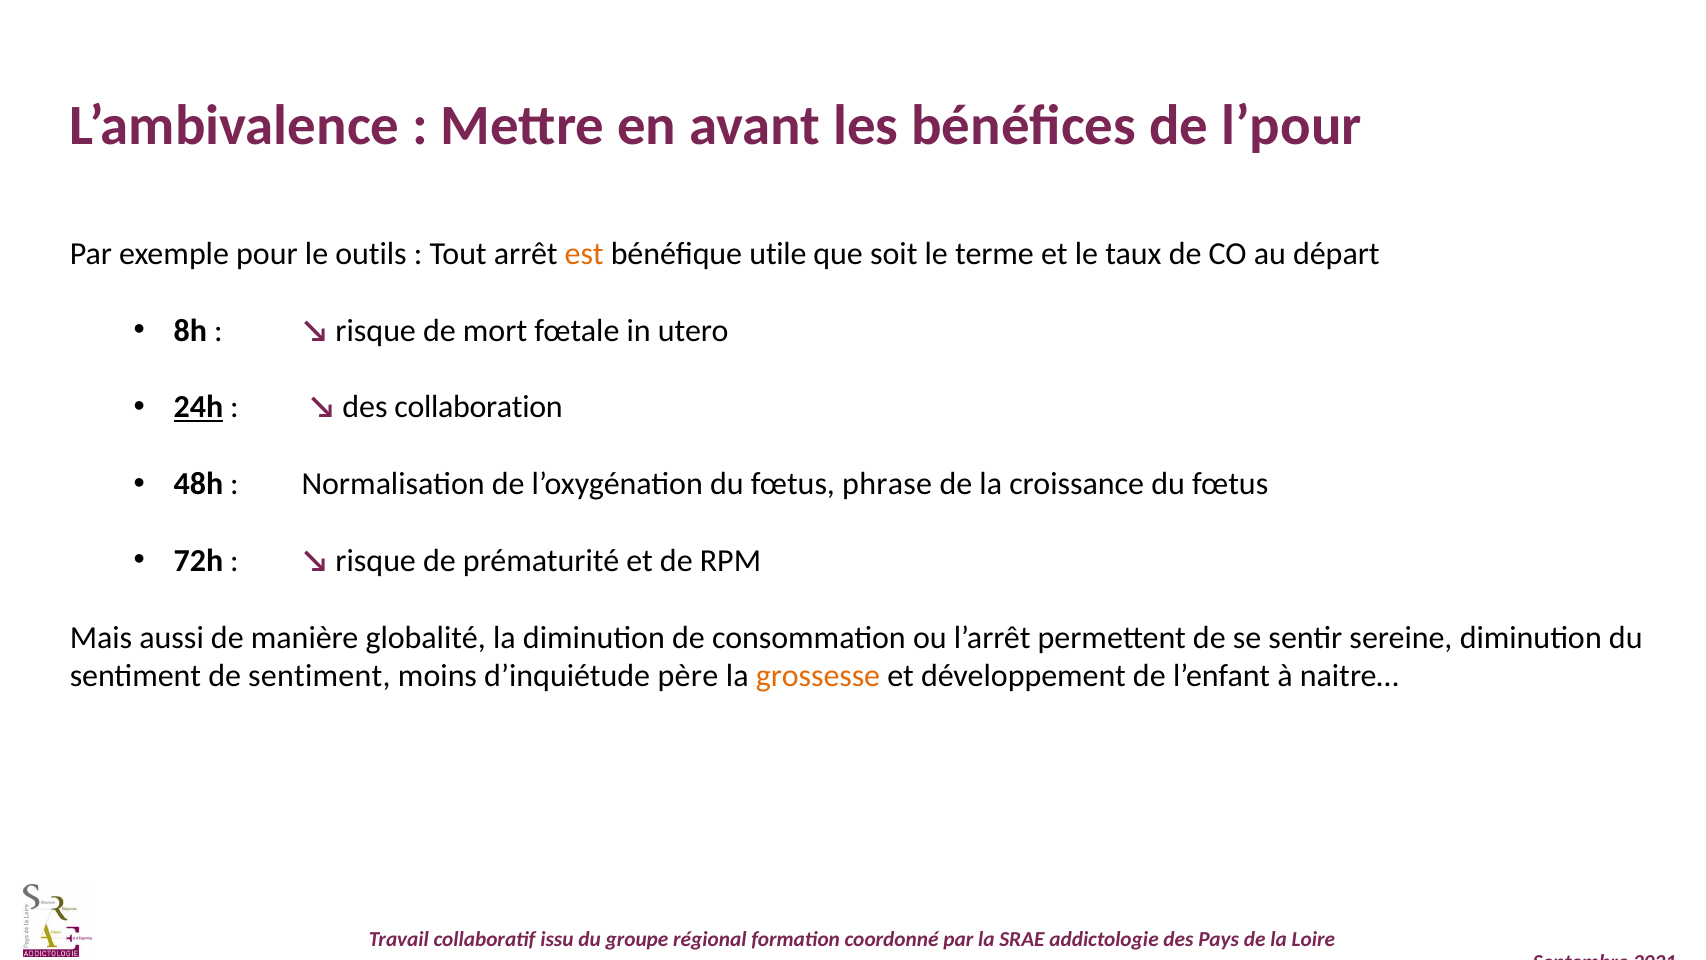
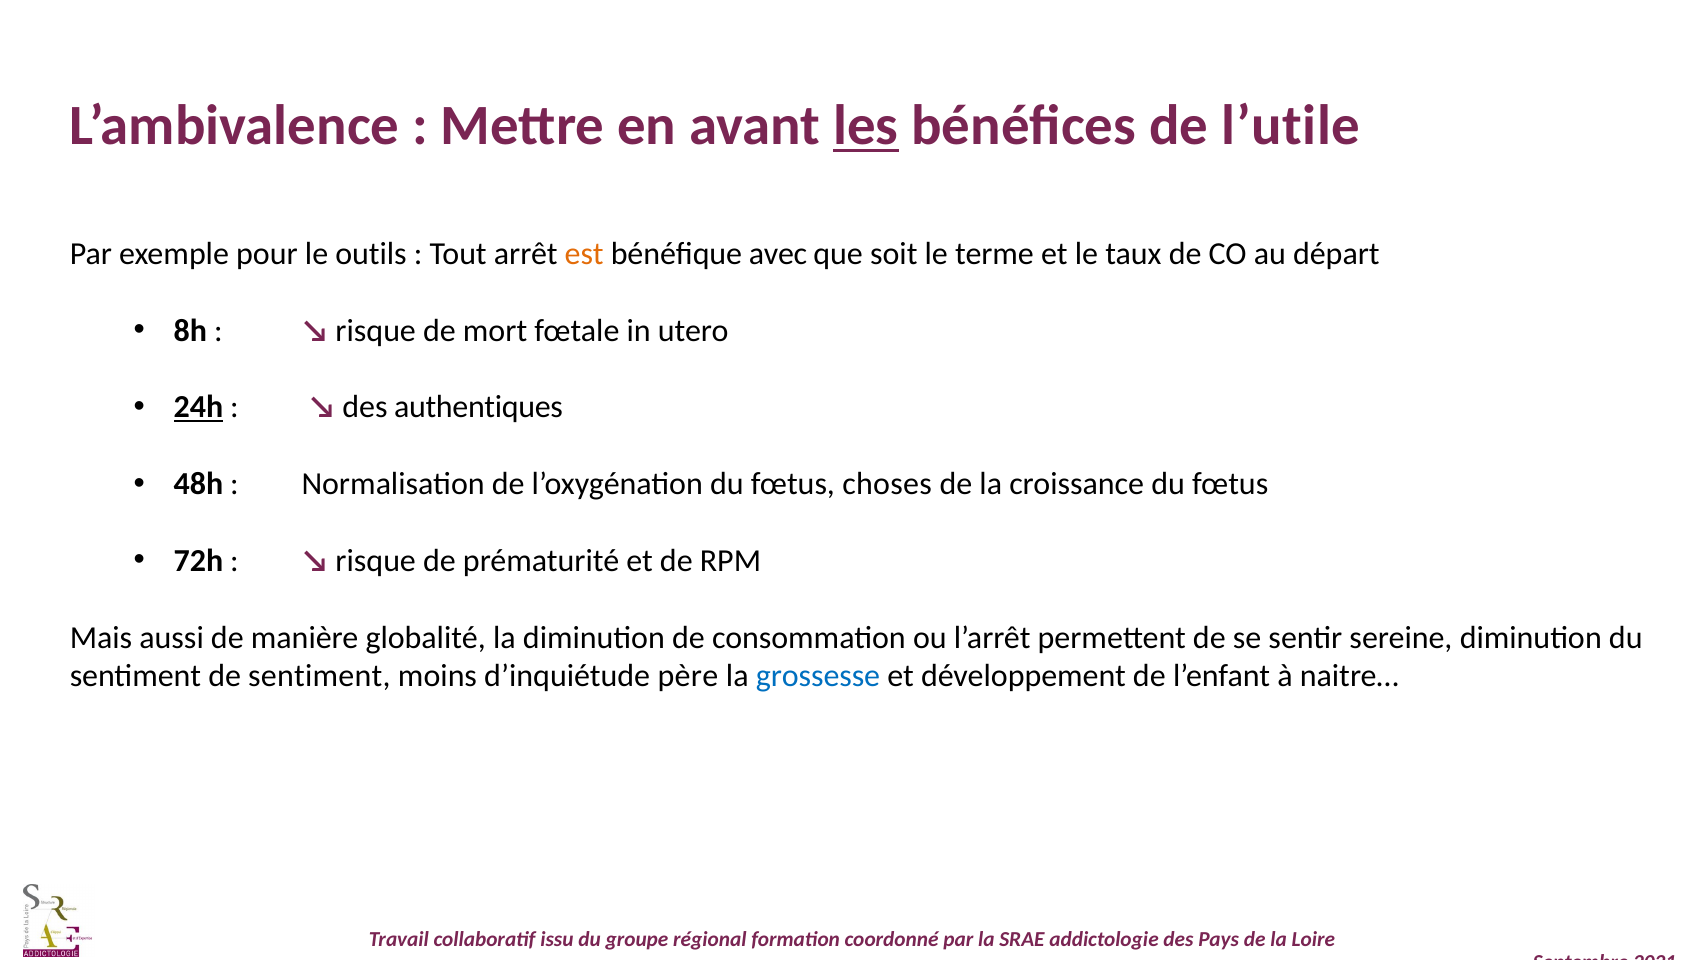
les underline: none -> present
l’pour: l’pour -> l’utile
utile: utile -> avec
collaboration: collaboration -> authentiques
phrase: phrase -> choses
grossesse colour: orange -> blue
